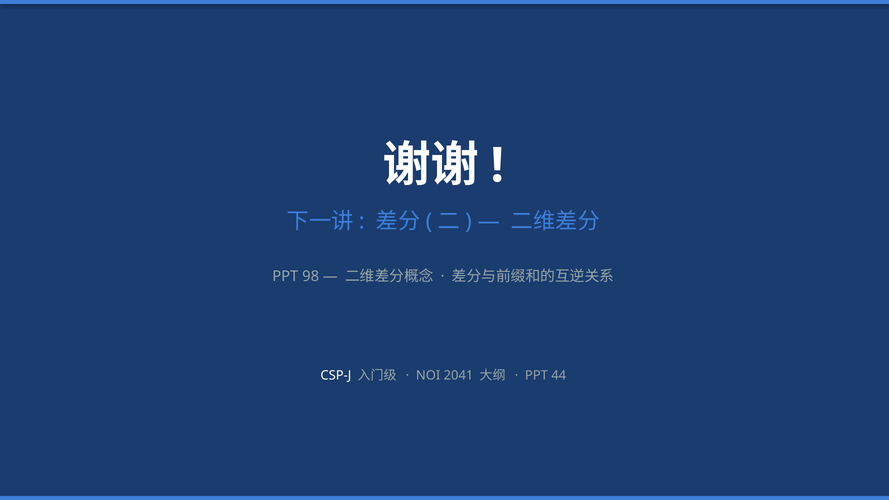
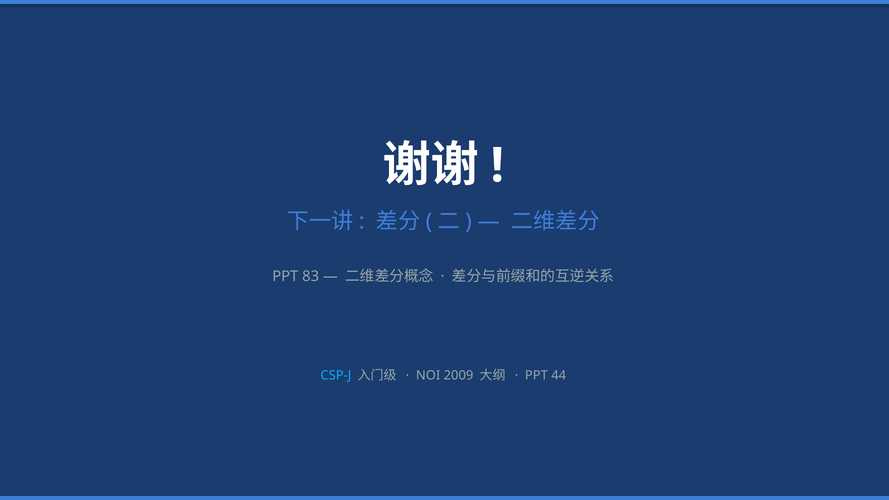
98: 98 -> 83
CSP-J colour: white -> light blue
2041: 2041 -> 2009
